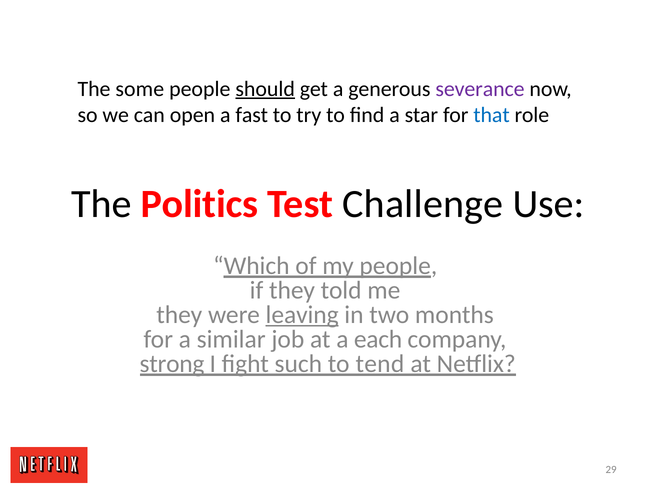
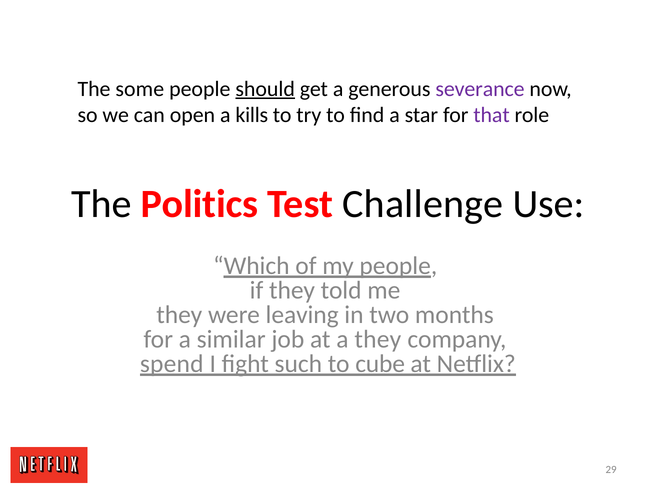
fast: fast -> kills
that colour: blue -> purple
leaving underline: present -> none
a each: each -> they
strong: strong -> spend
tend: tend -> cube
